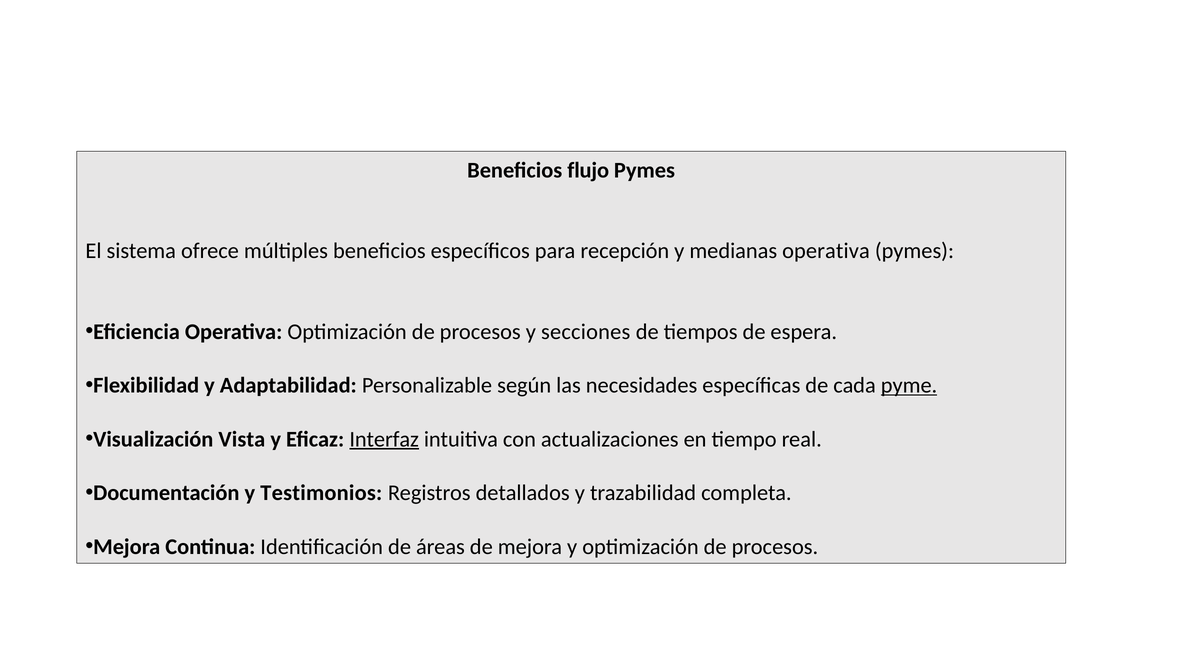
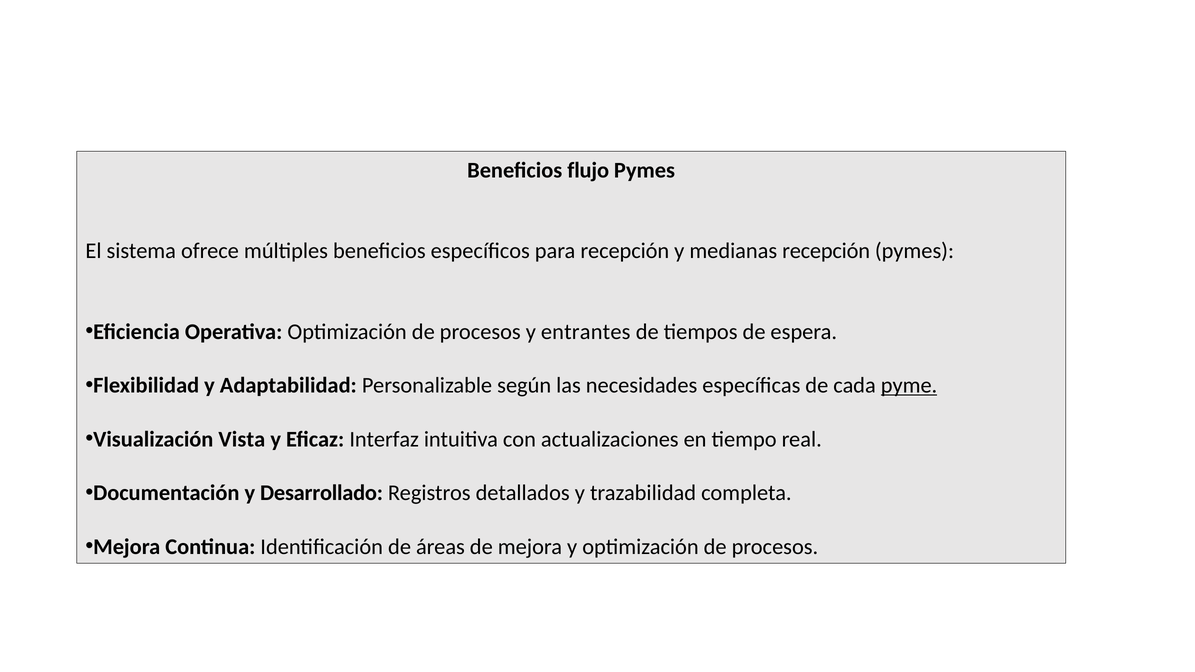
medianas operativa: operativa -> recepción
secciones: secciones -> entrantes
Interfaz underline: present -> none
Testimonios: Testimonios -> Desarrollado
